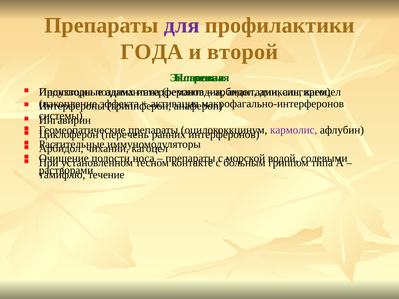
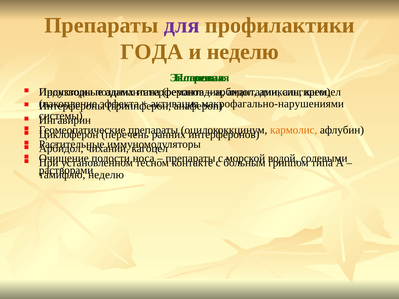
и второй: второй -> неделю
макрофагально-интерферонов: макрофагально-интерферонов -> макрофагально-нарушениями
кармолис colour: purple -> orange
течение at (106, 175): течение -> неделю
